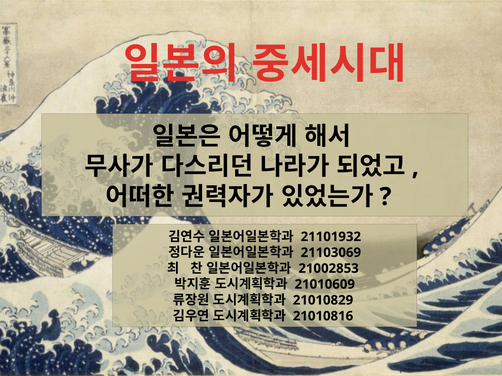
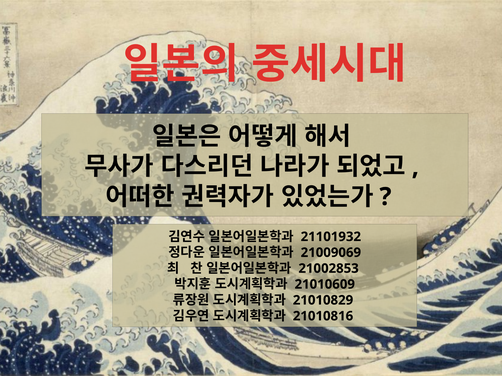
21103069: 21103069 -> 21009069
